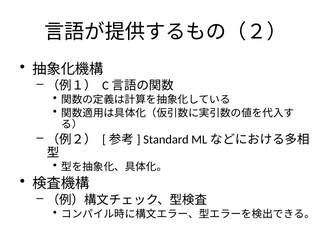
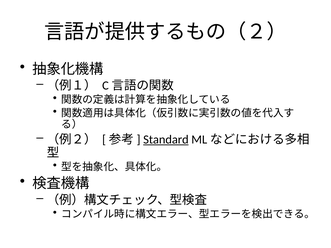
Standard underline: none -> present
